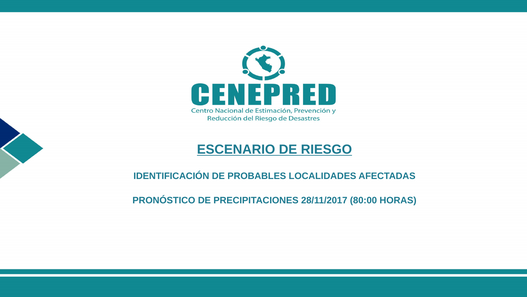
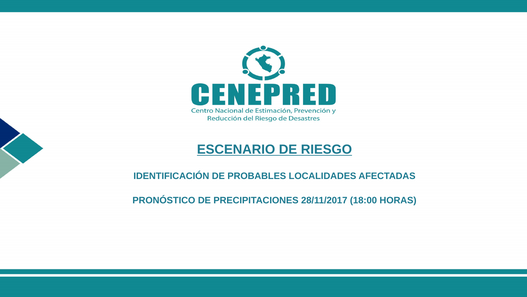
80:00: 80:00 -> 18:00
